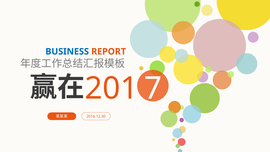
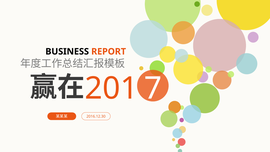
BUSINESS colour: blue -> black
